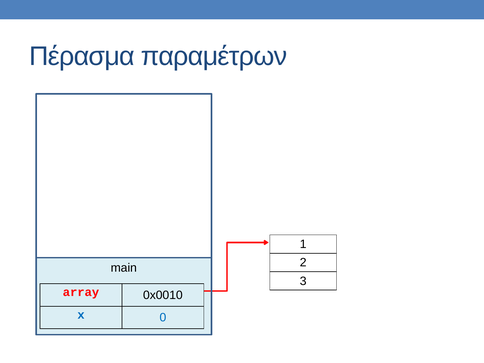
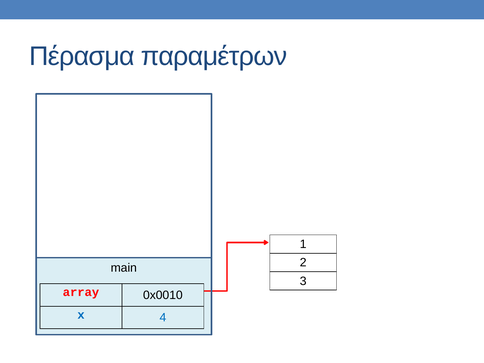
0: 0 -> 4
